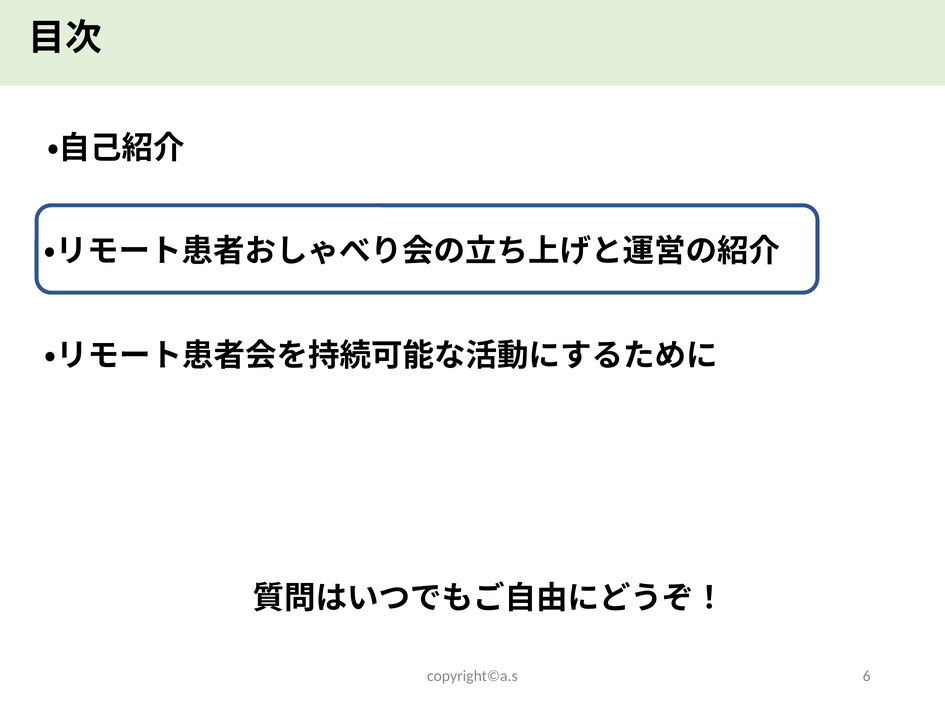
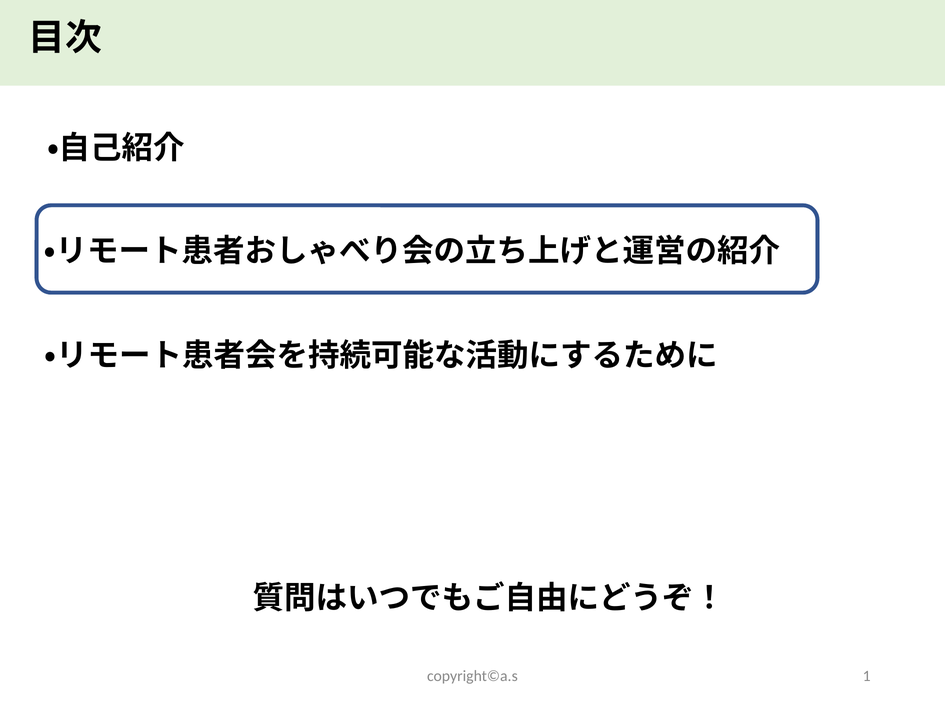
6: 6 -> 1
